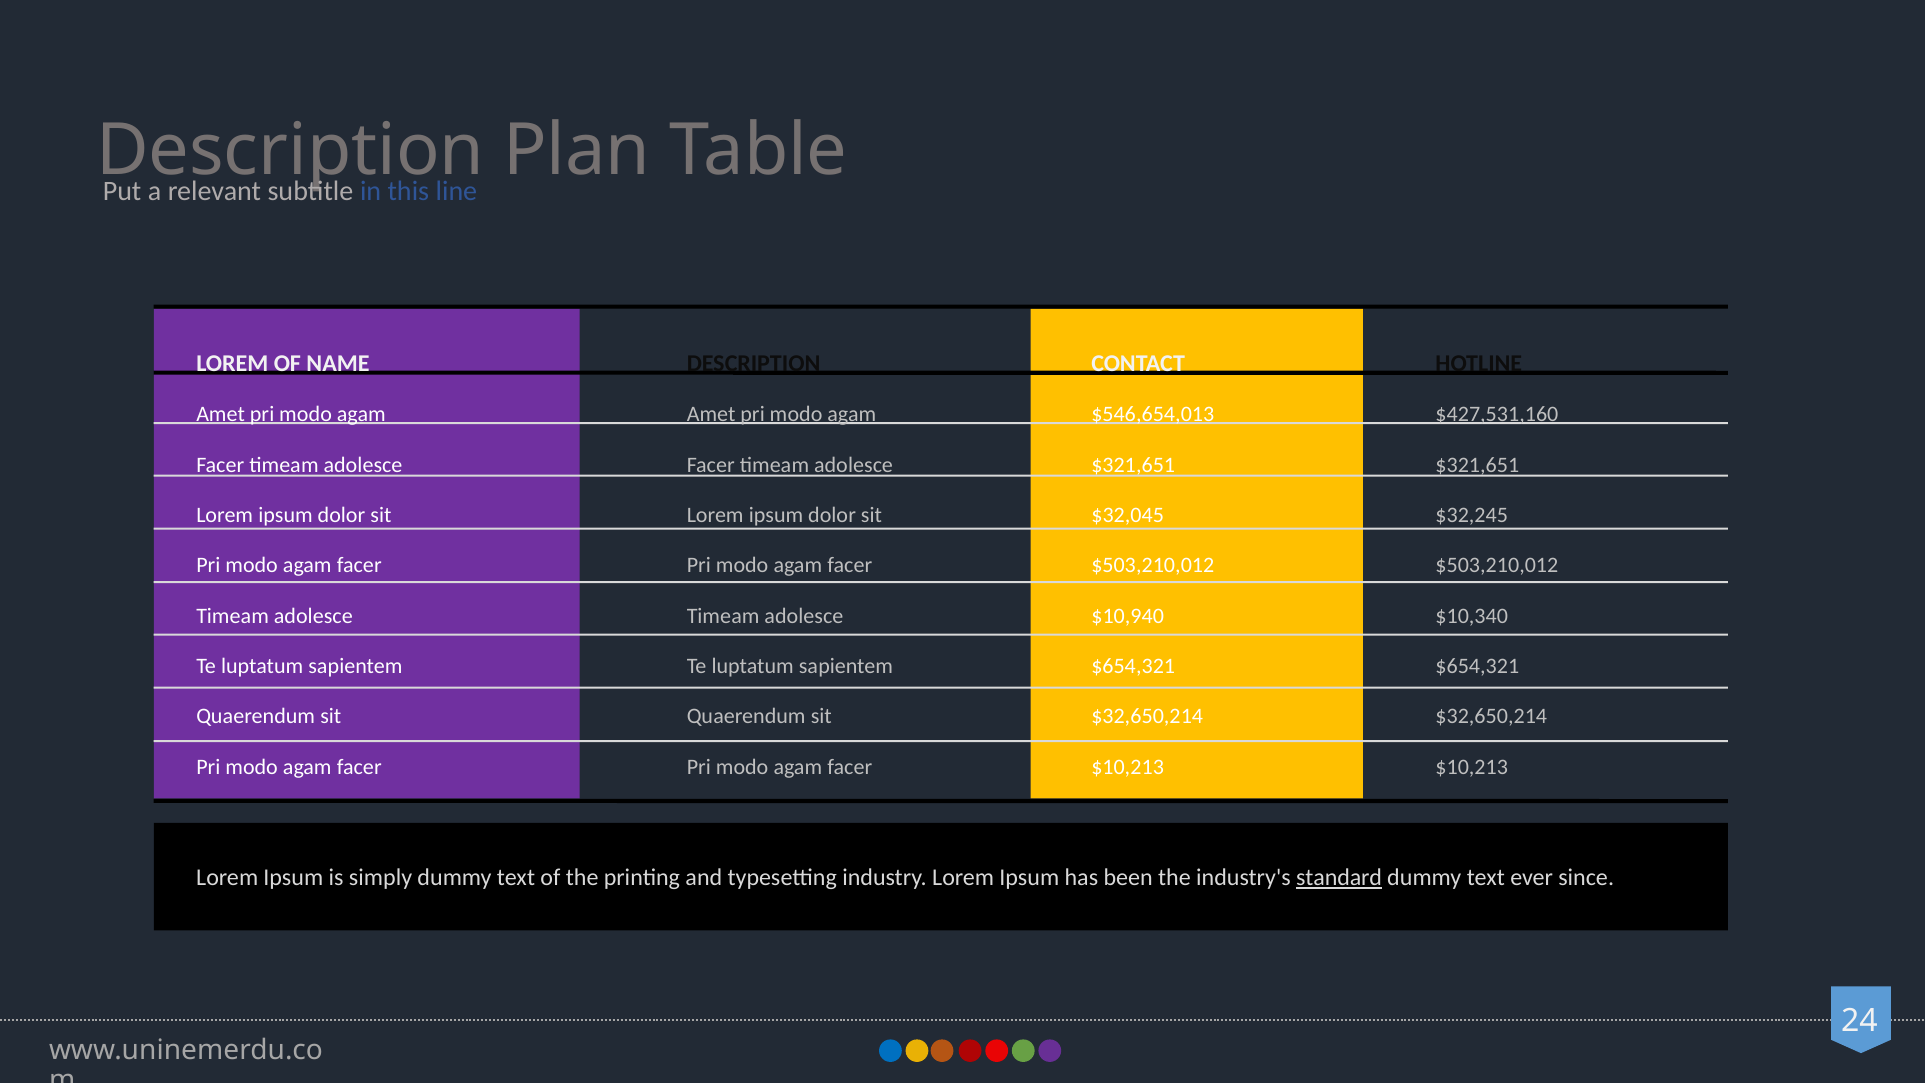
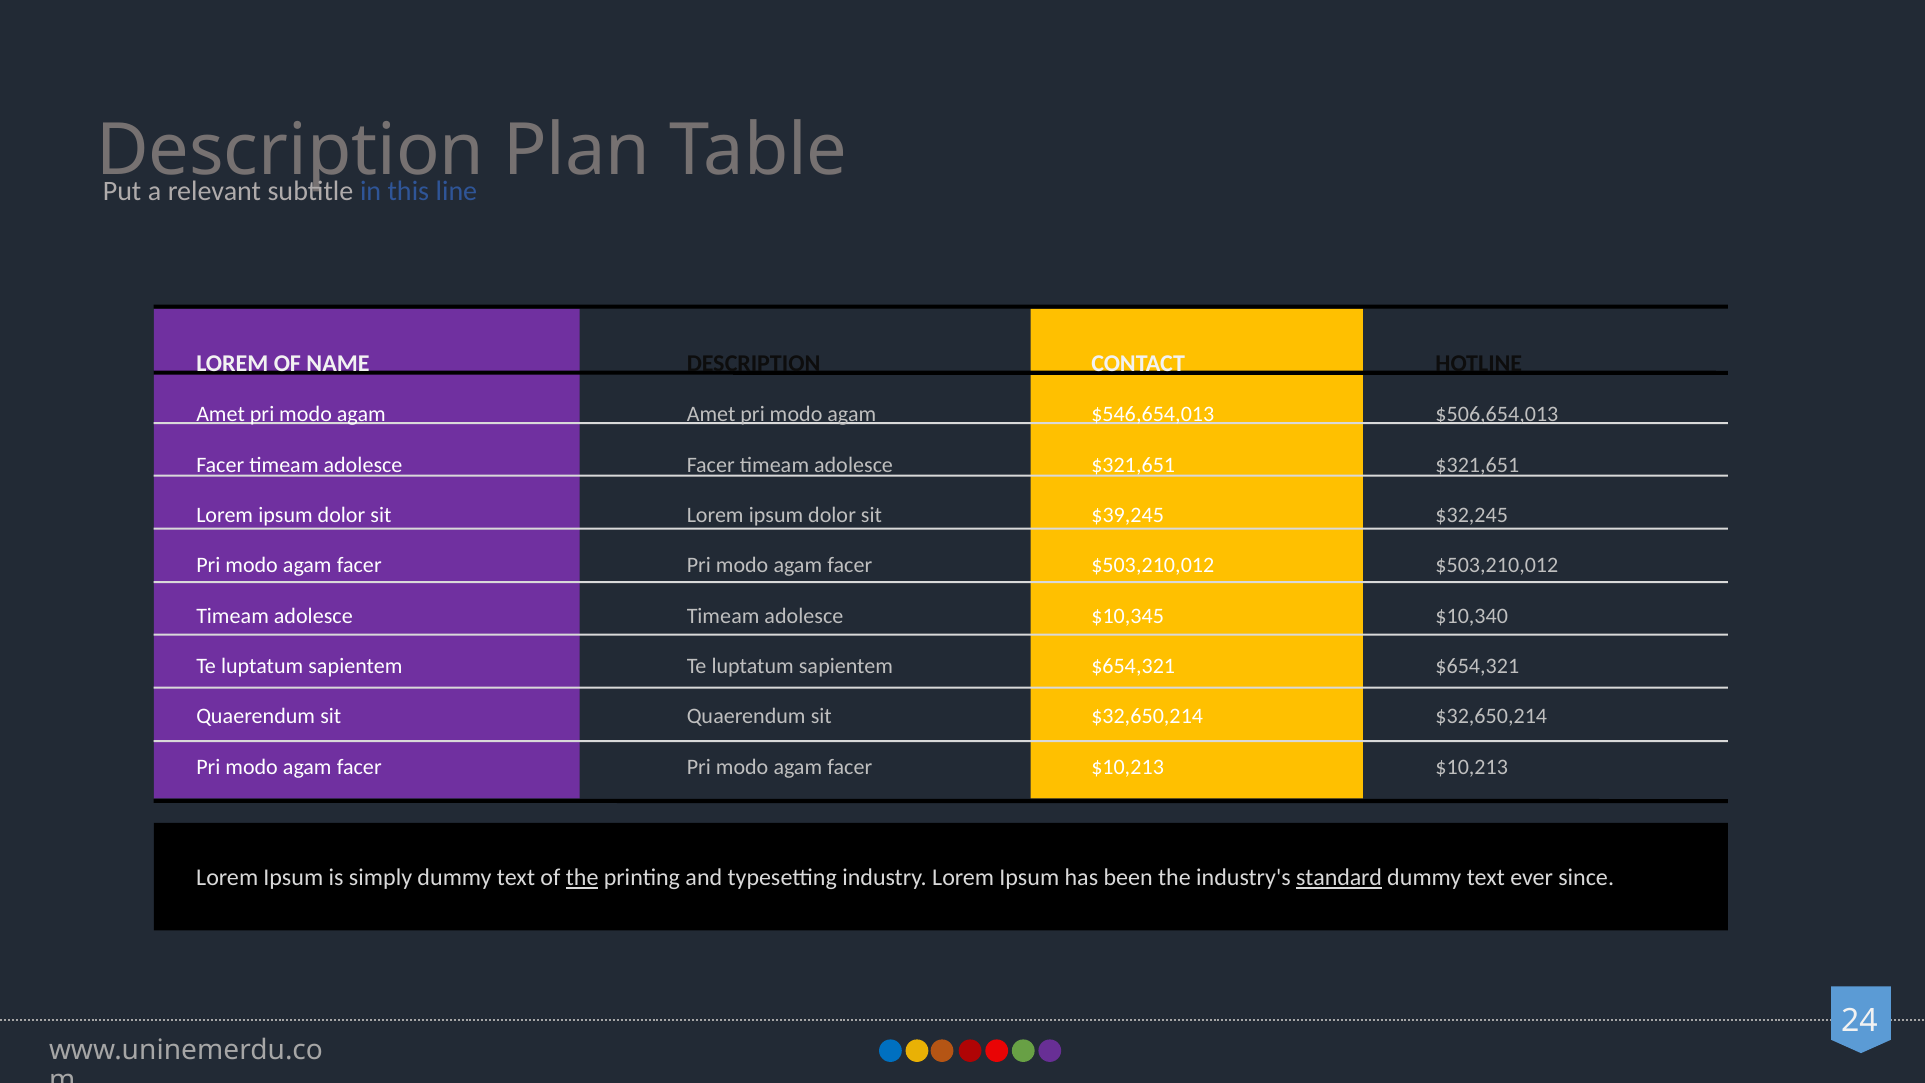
$427,531,160: $427,531,160 -> $506,654,013
$32,045: $32,045 -> $39,245
$10,940: $10,940 -> $10,345
the at (582, 878) underline: none -> present
